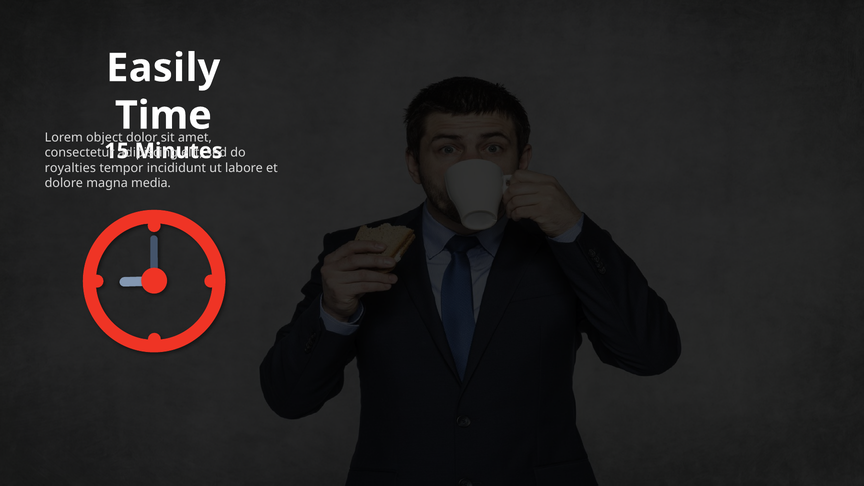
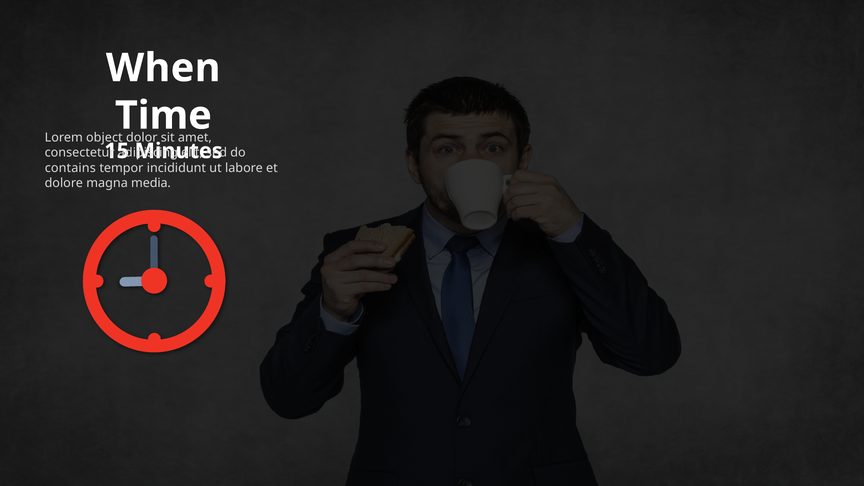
Easily: Easily -> When
royalties: royalties -> contains
